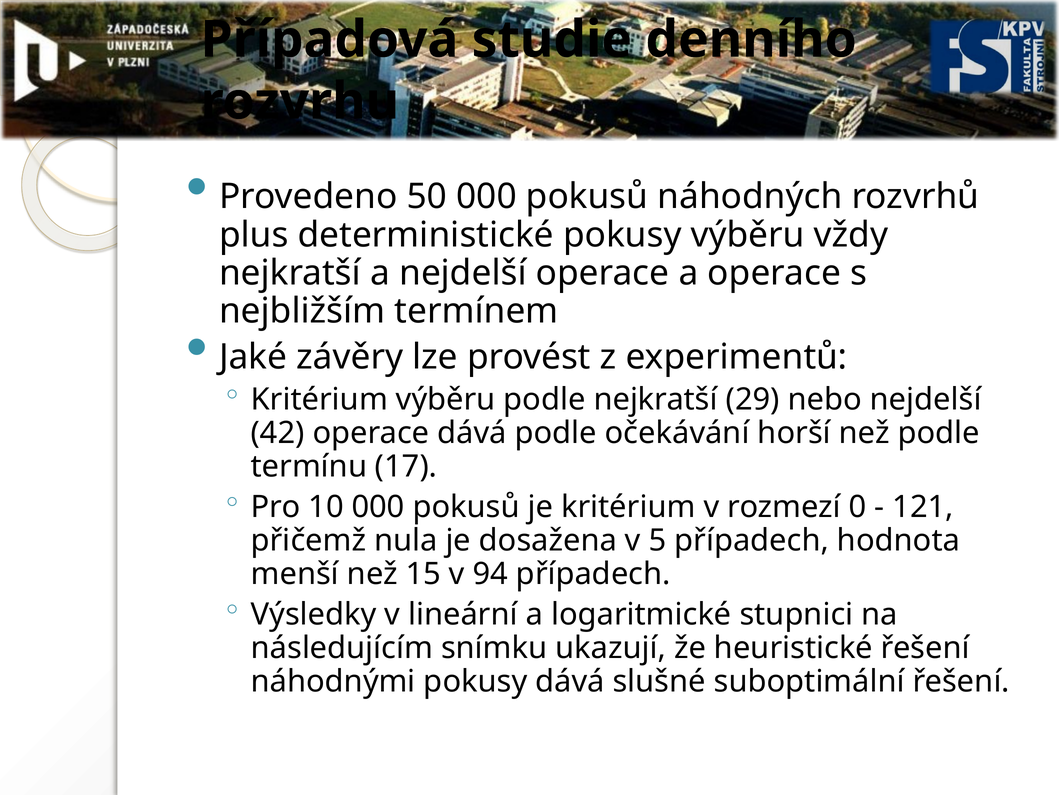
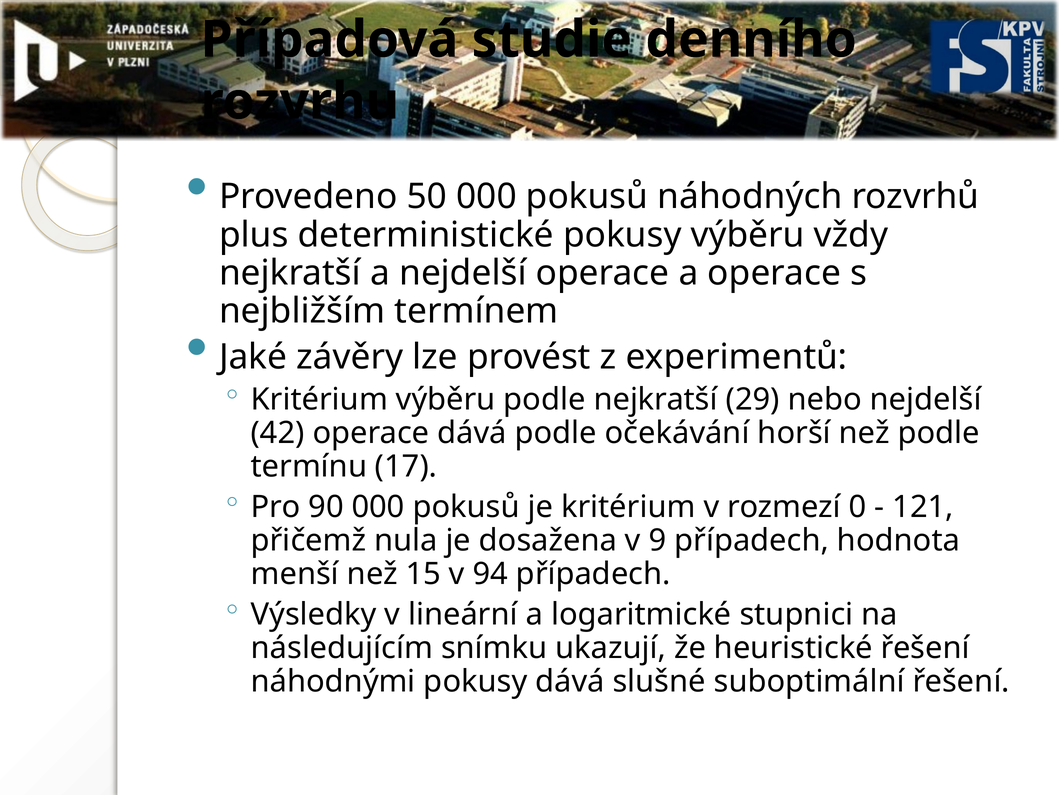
10: 10 -> 90
5: 5 -> 9
